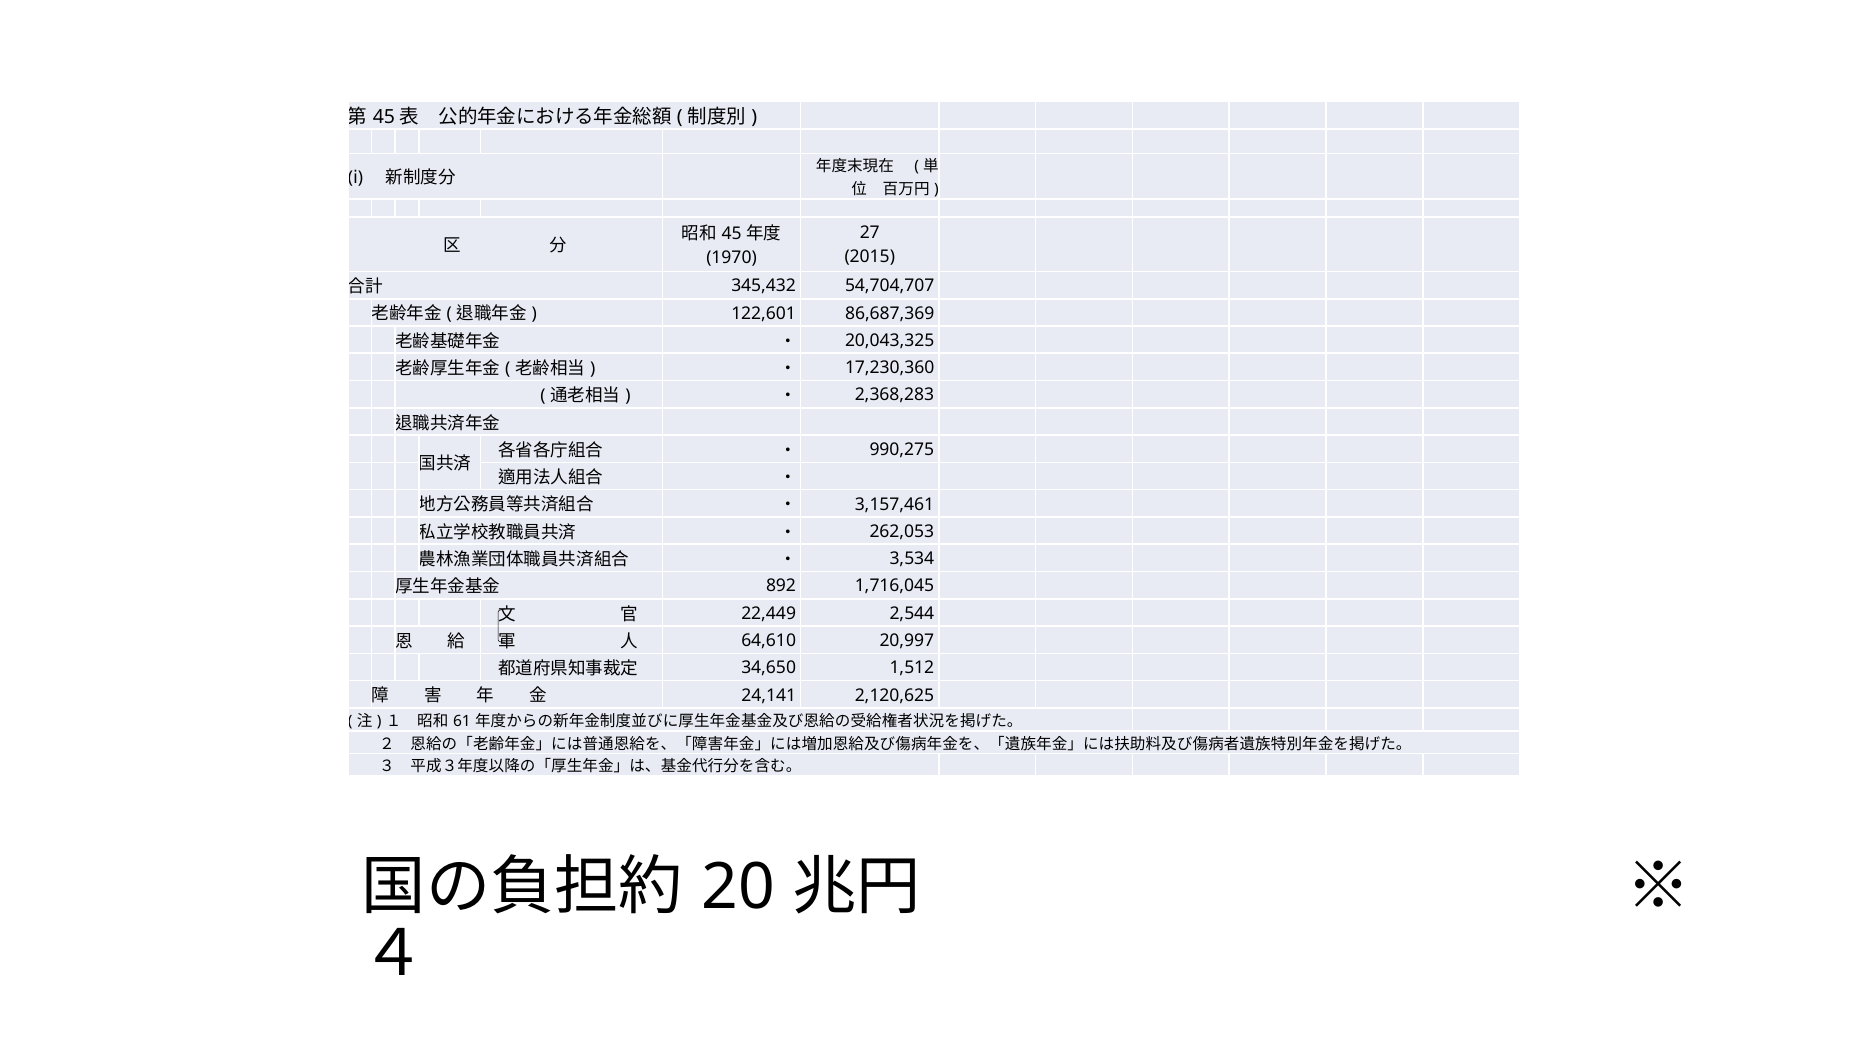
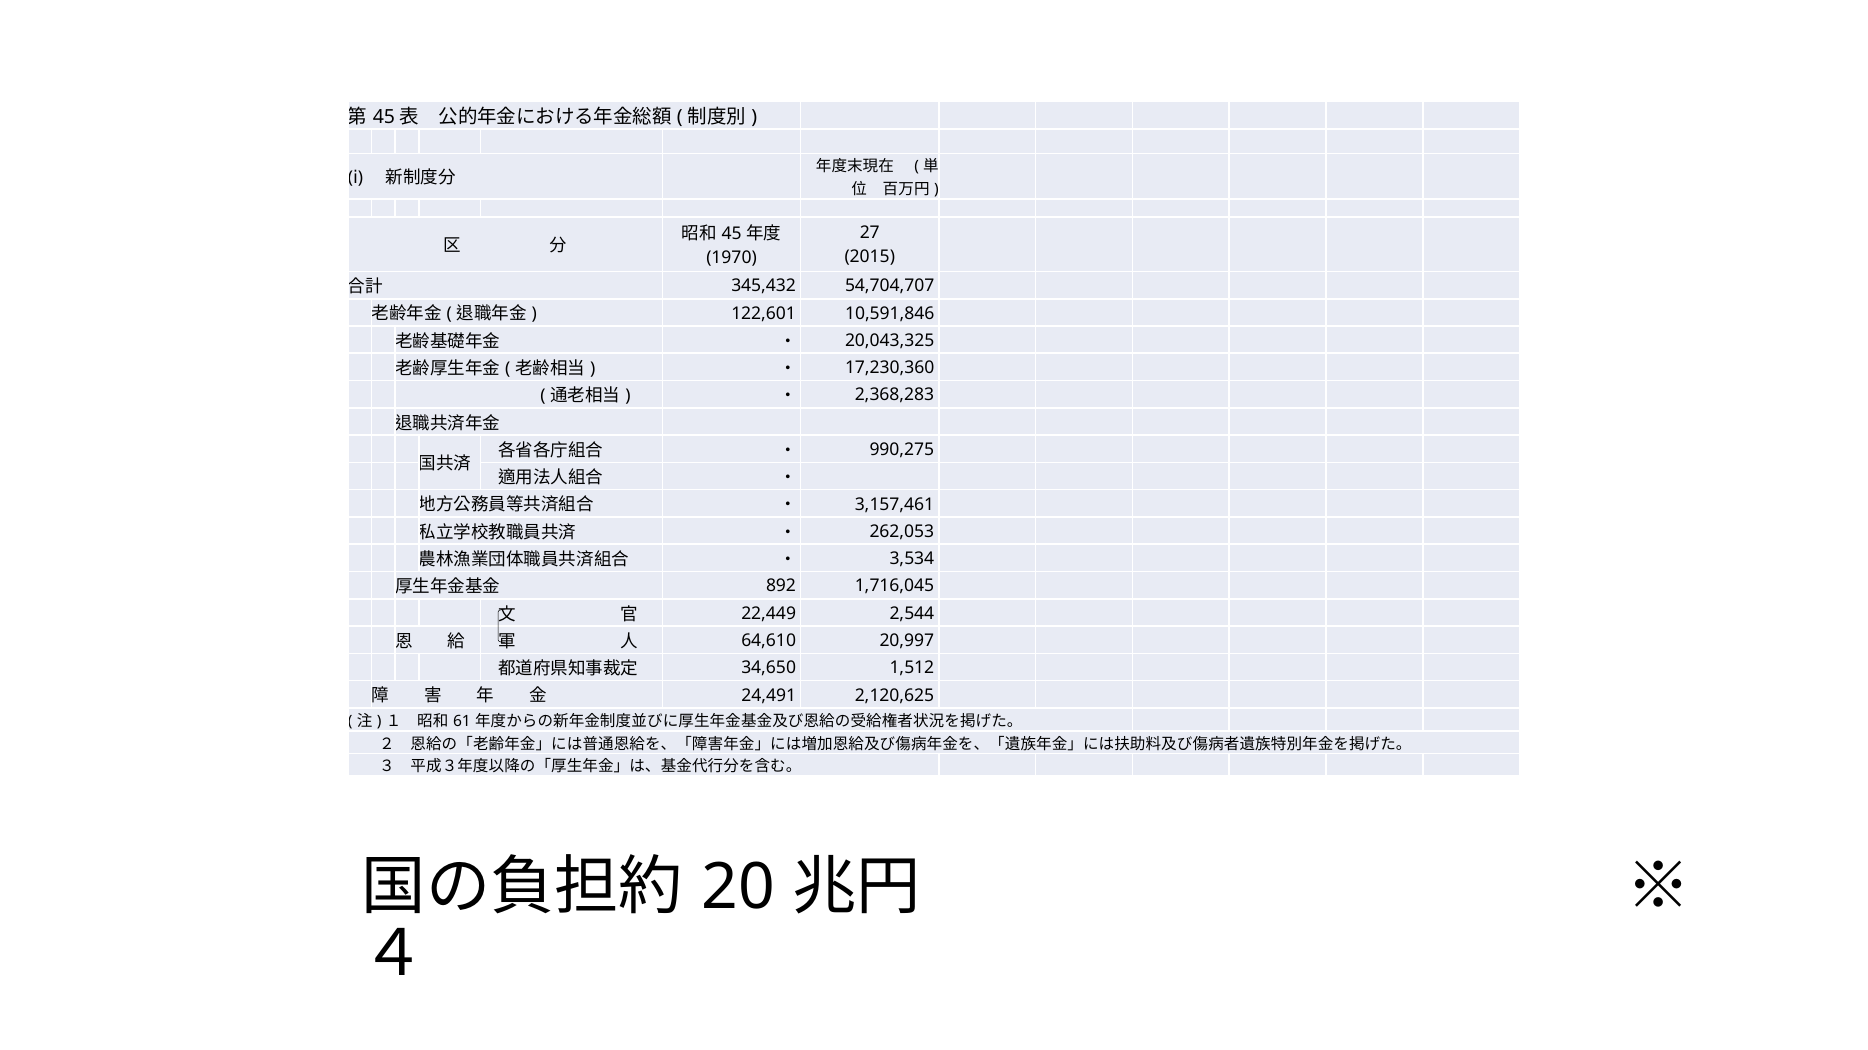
86,687,369: 86,687,369 -> 10,591,846
24,141: 24,141 -> 24,491
